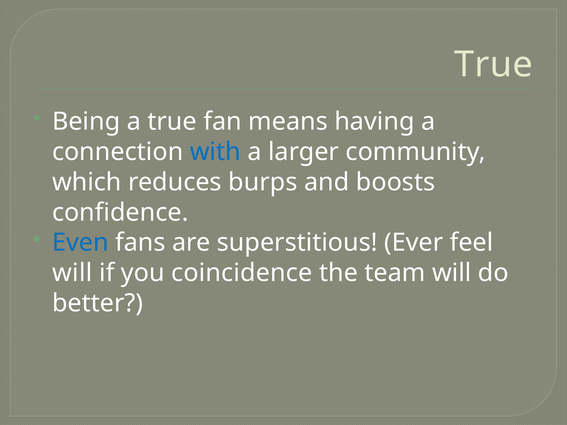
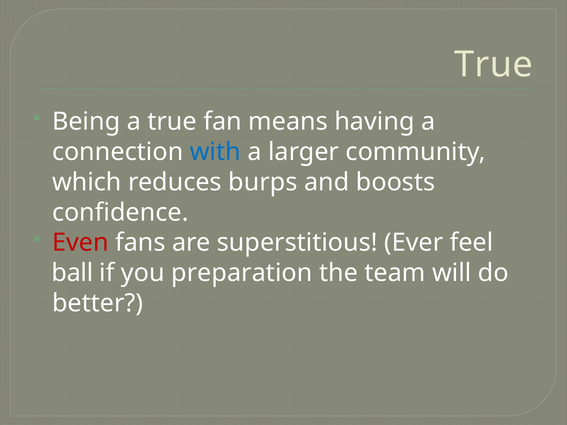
Even colour: blue -> red
will at (72, 273): will -> ball
coincidence: coincidence -> preparation
